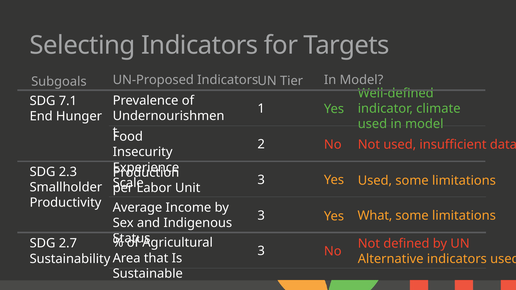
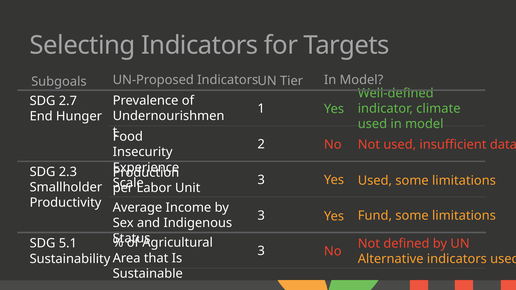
7.1: 7.1 -> 2.7
What: What -> Fund
2.7: 2.7 -> 5.1
